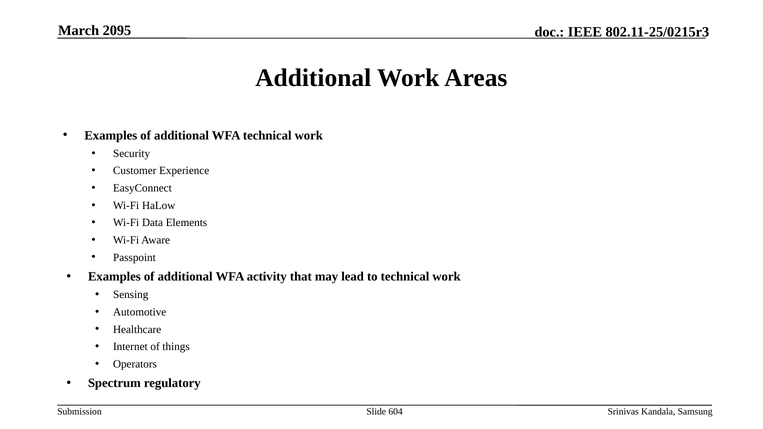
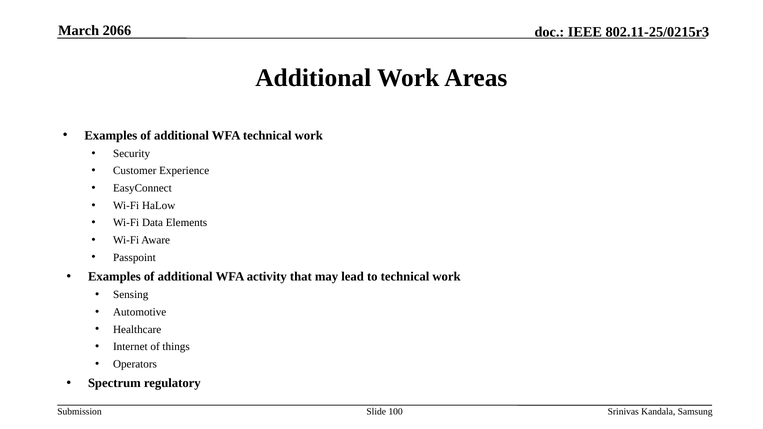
2095: 2095 -> 2066
604: 604 -> 100
